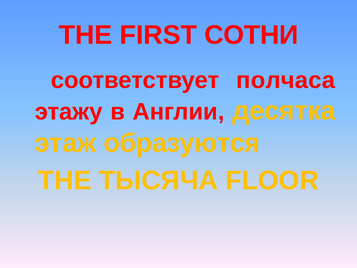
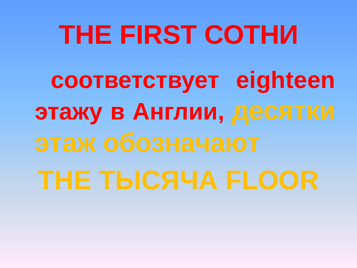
полчаса: полчаса -> eighteen
десятка: десятка -> десятки
образуются: образуются -> обозначают
